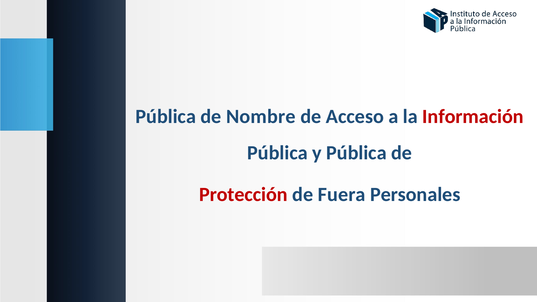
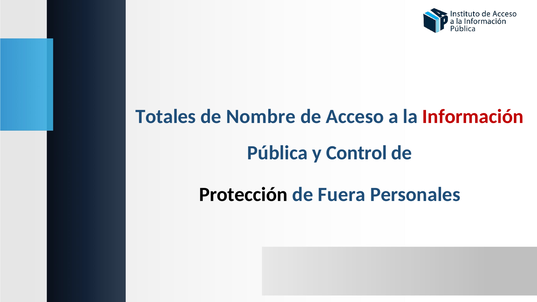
Pública at (166, 117): Pública -> Totales
y Pública: Pública -> Control
Protección colour: red -> black
